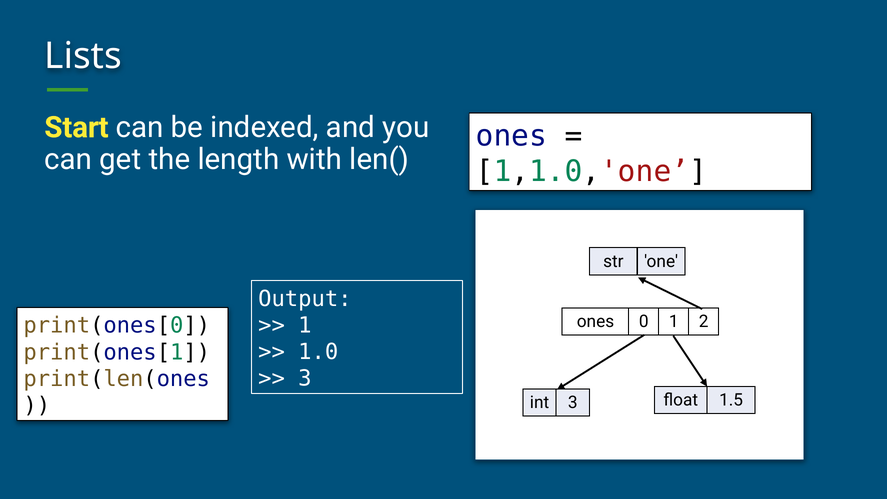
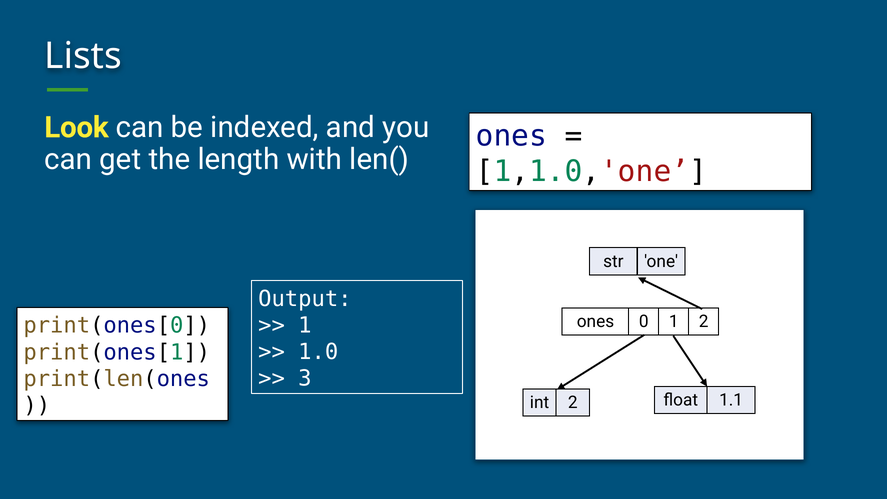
Start: Start -> Look
int 3: 3 -> 2
1.5: 1.5 -> 1.1
